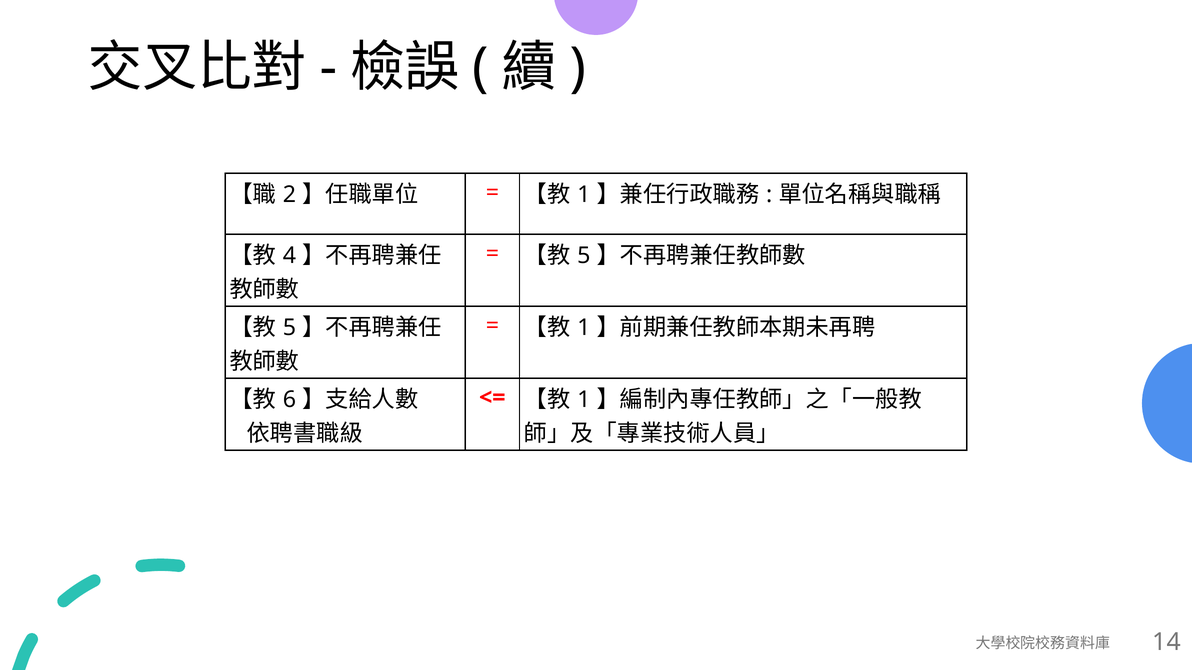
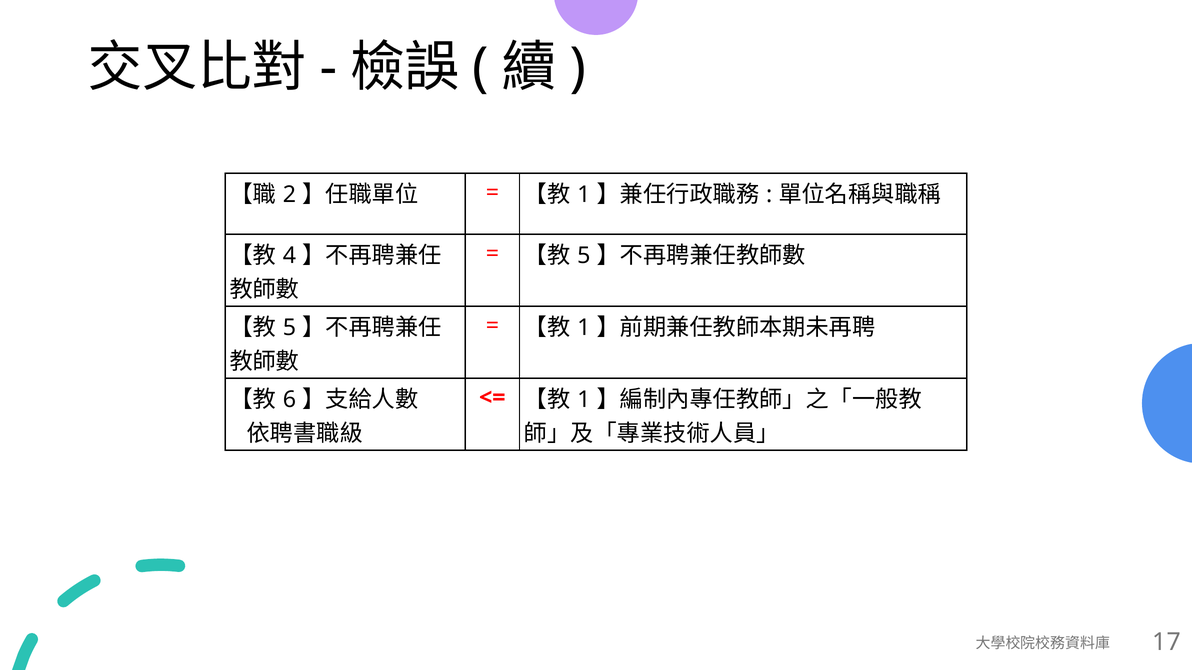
14: 14 -> 17
